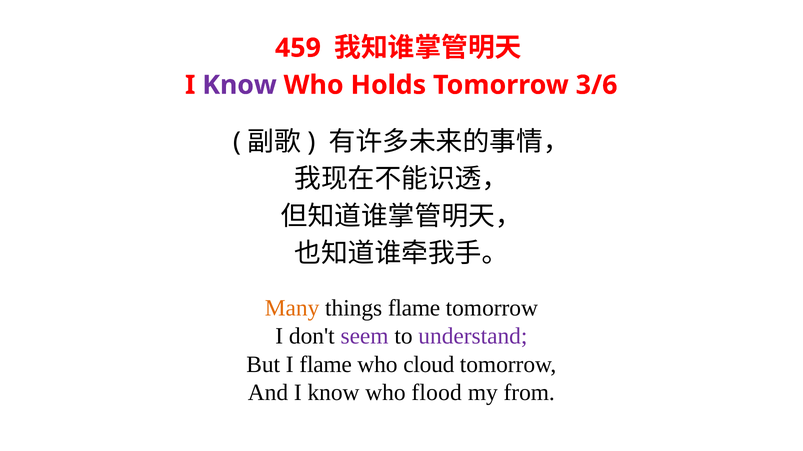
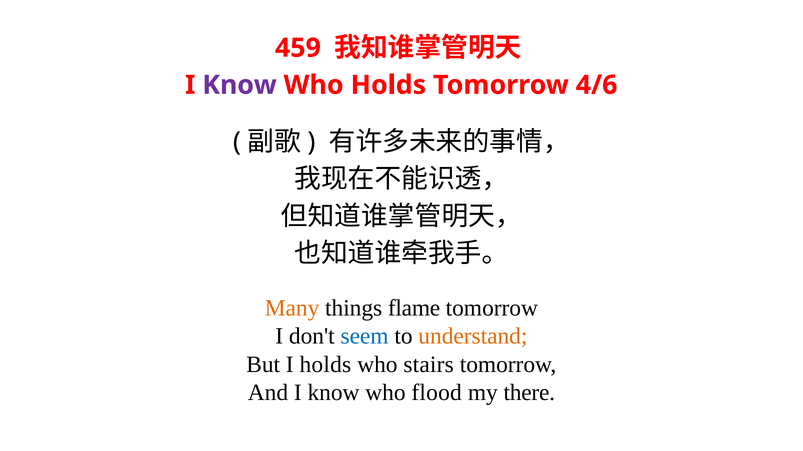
3/6: 3/6 -> 4/6
seem colour: purple -> blue
understand colour: purple -> orange
I flame: flame -> holds
cloud: cloud -> stairs
from: from -> there
